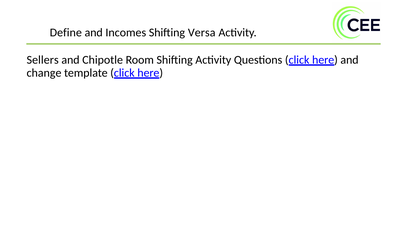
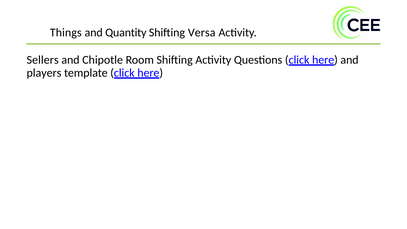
Define: Define -> Things
Incomes: Incomes -> Quantity
change: change -> players
